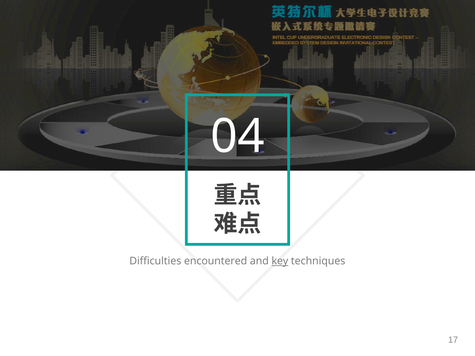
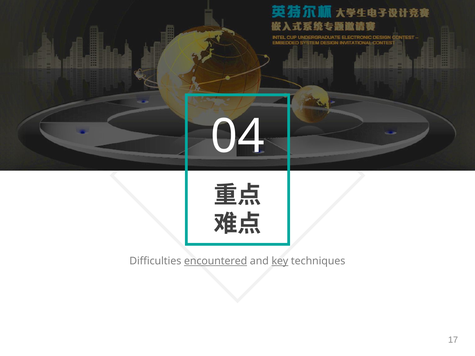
encountered underline: none -> present
